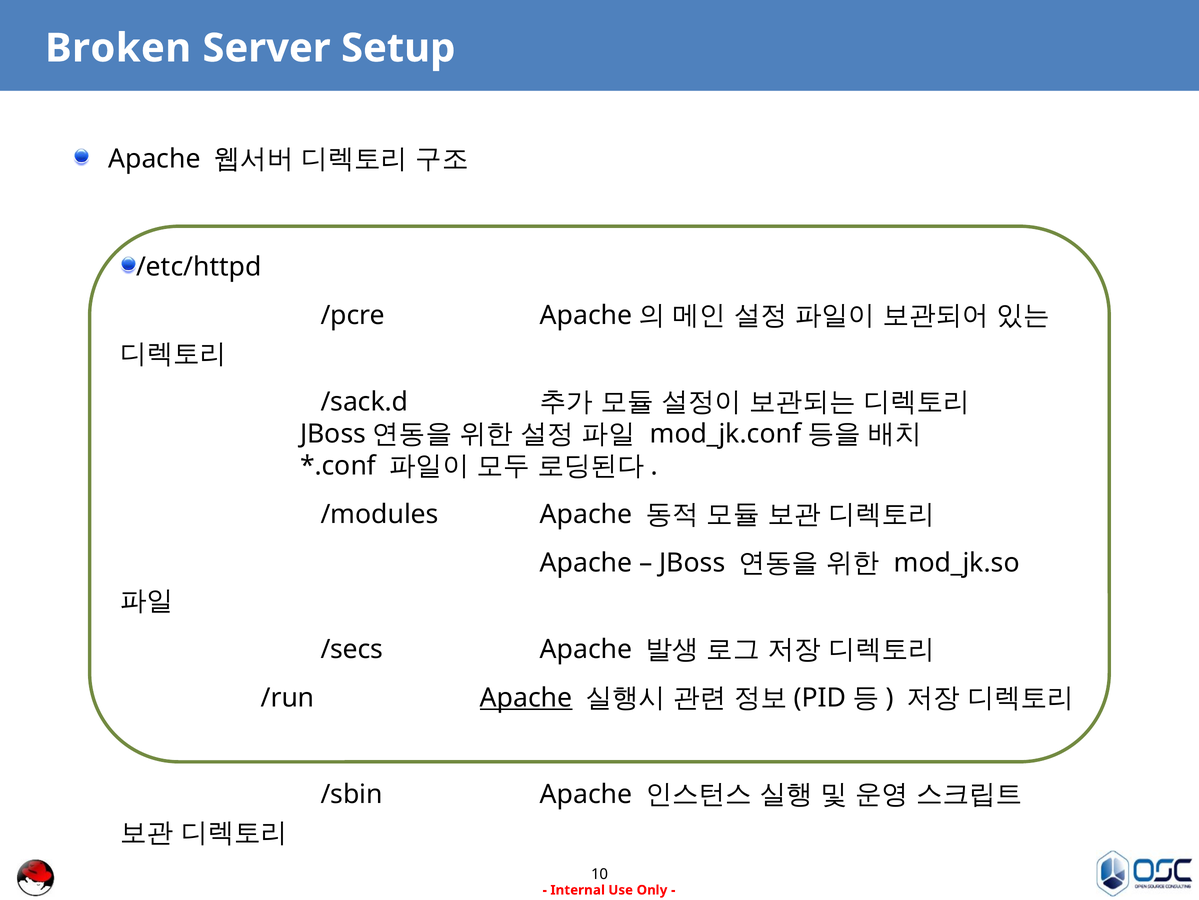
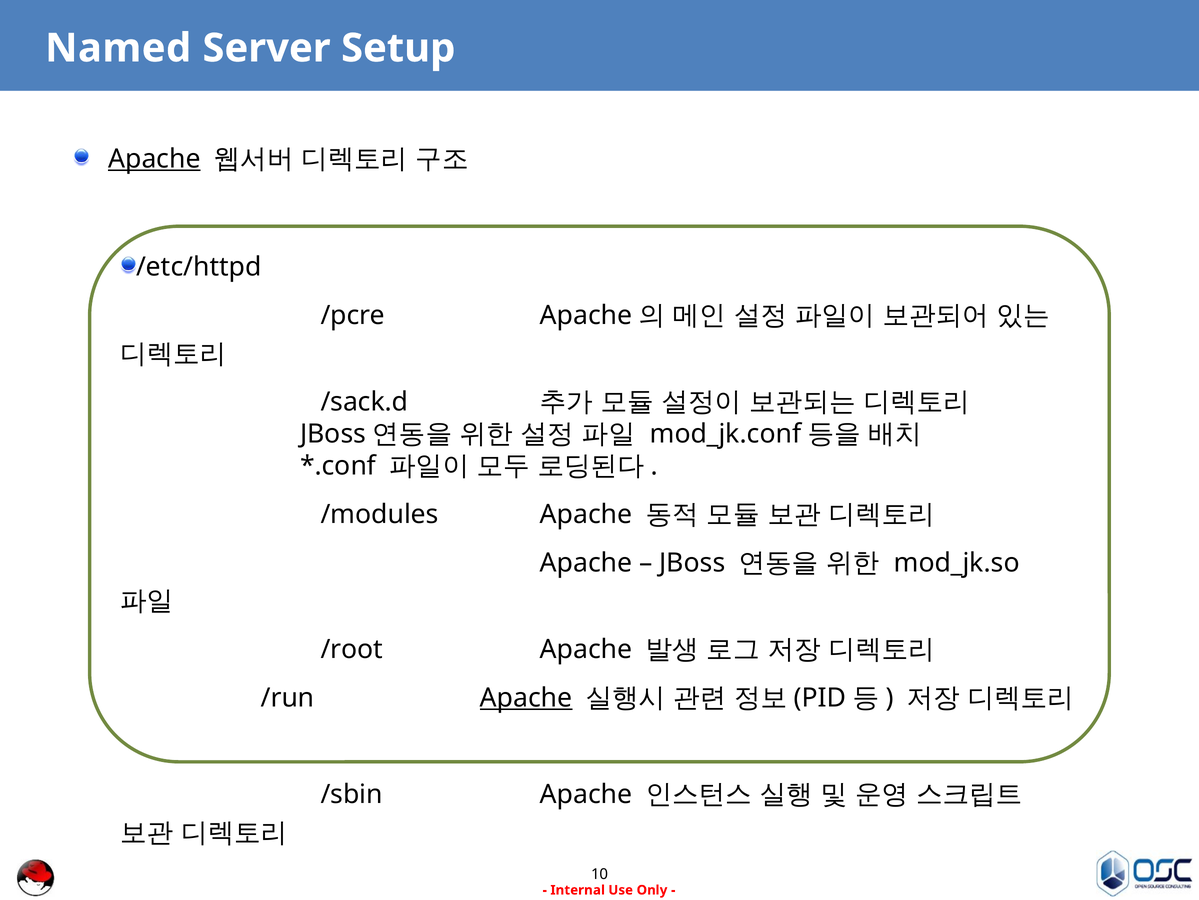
Broken: Broken -> Named
Apache at (154, 159) underline: none -> present
/secs: /secs -> /root
